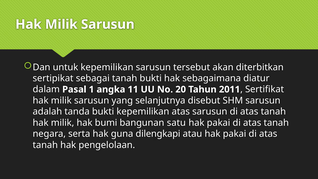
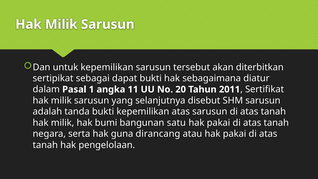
sebagai tanah: tanah -> dapat
dilengkapi: dilengkapi -> dirancang
